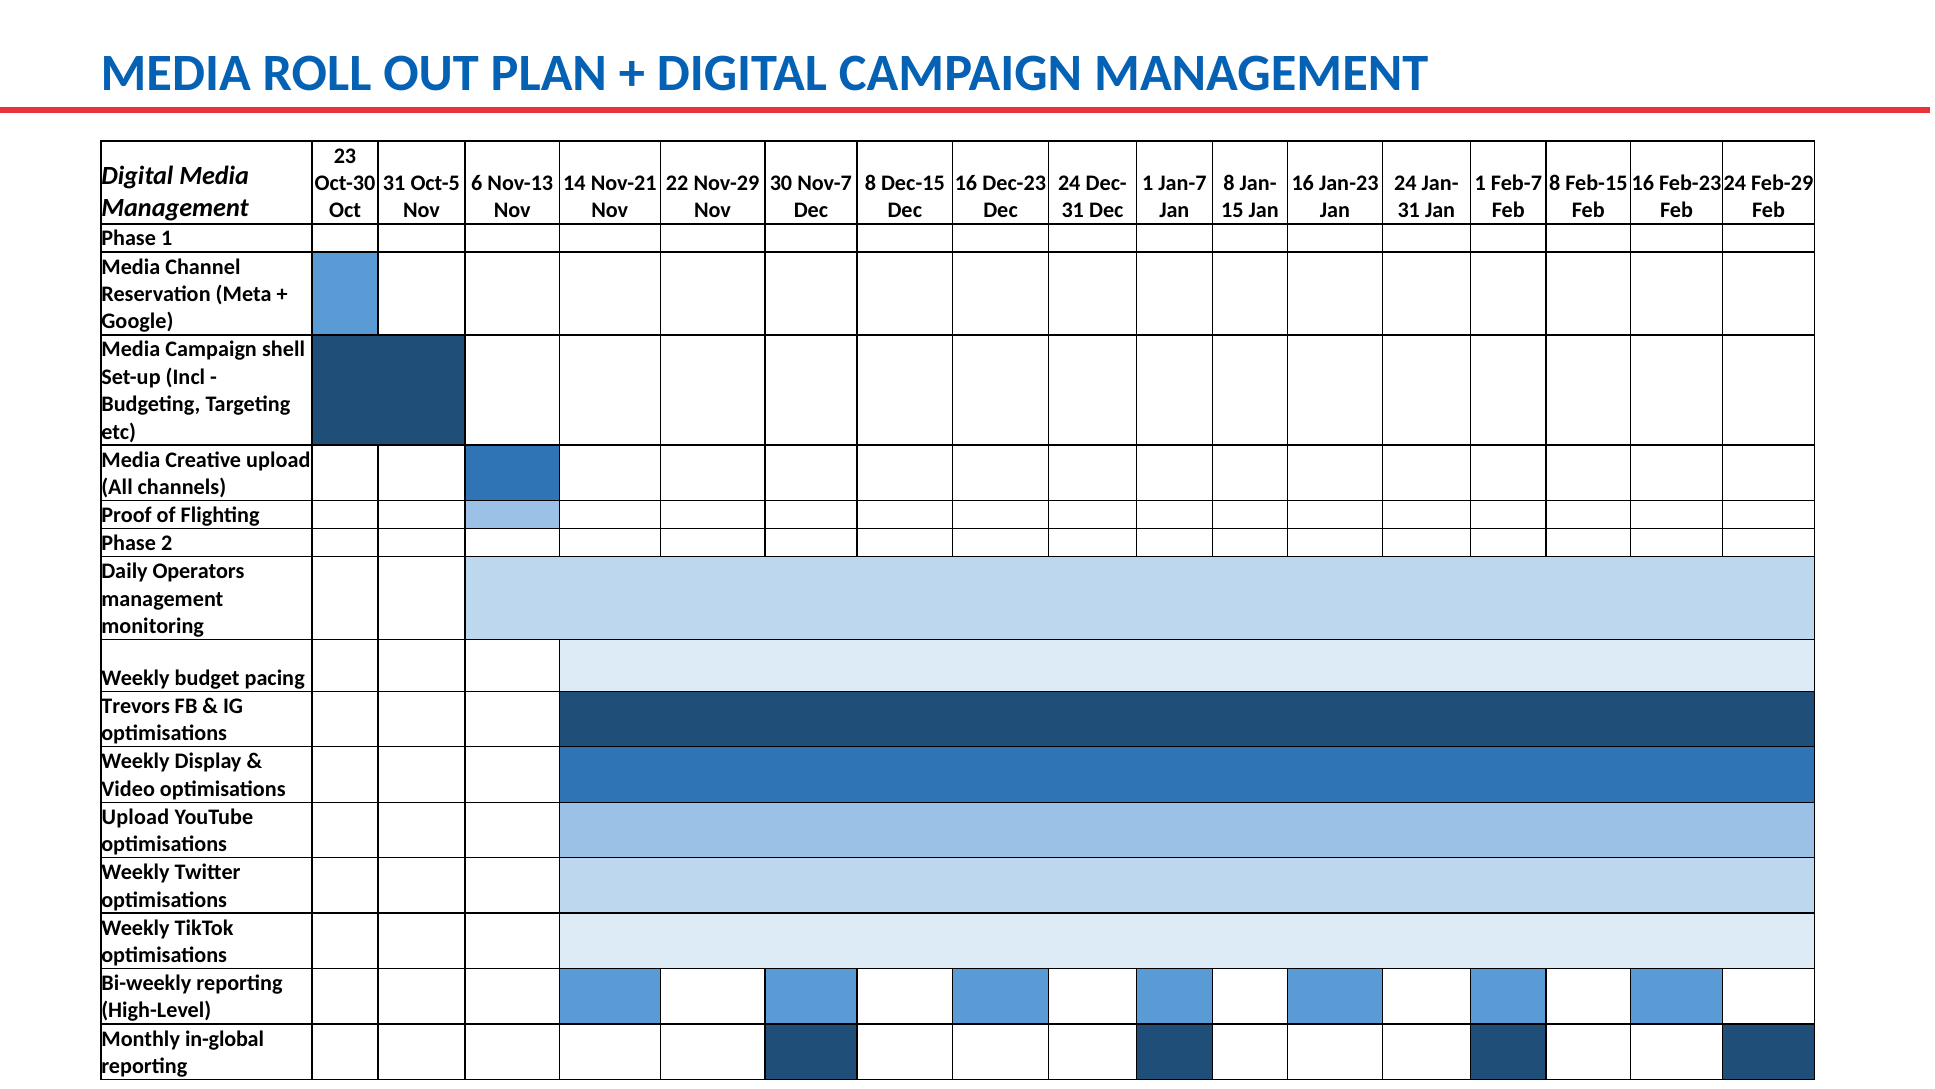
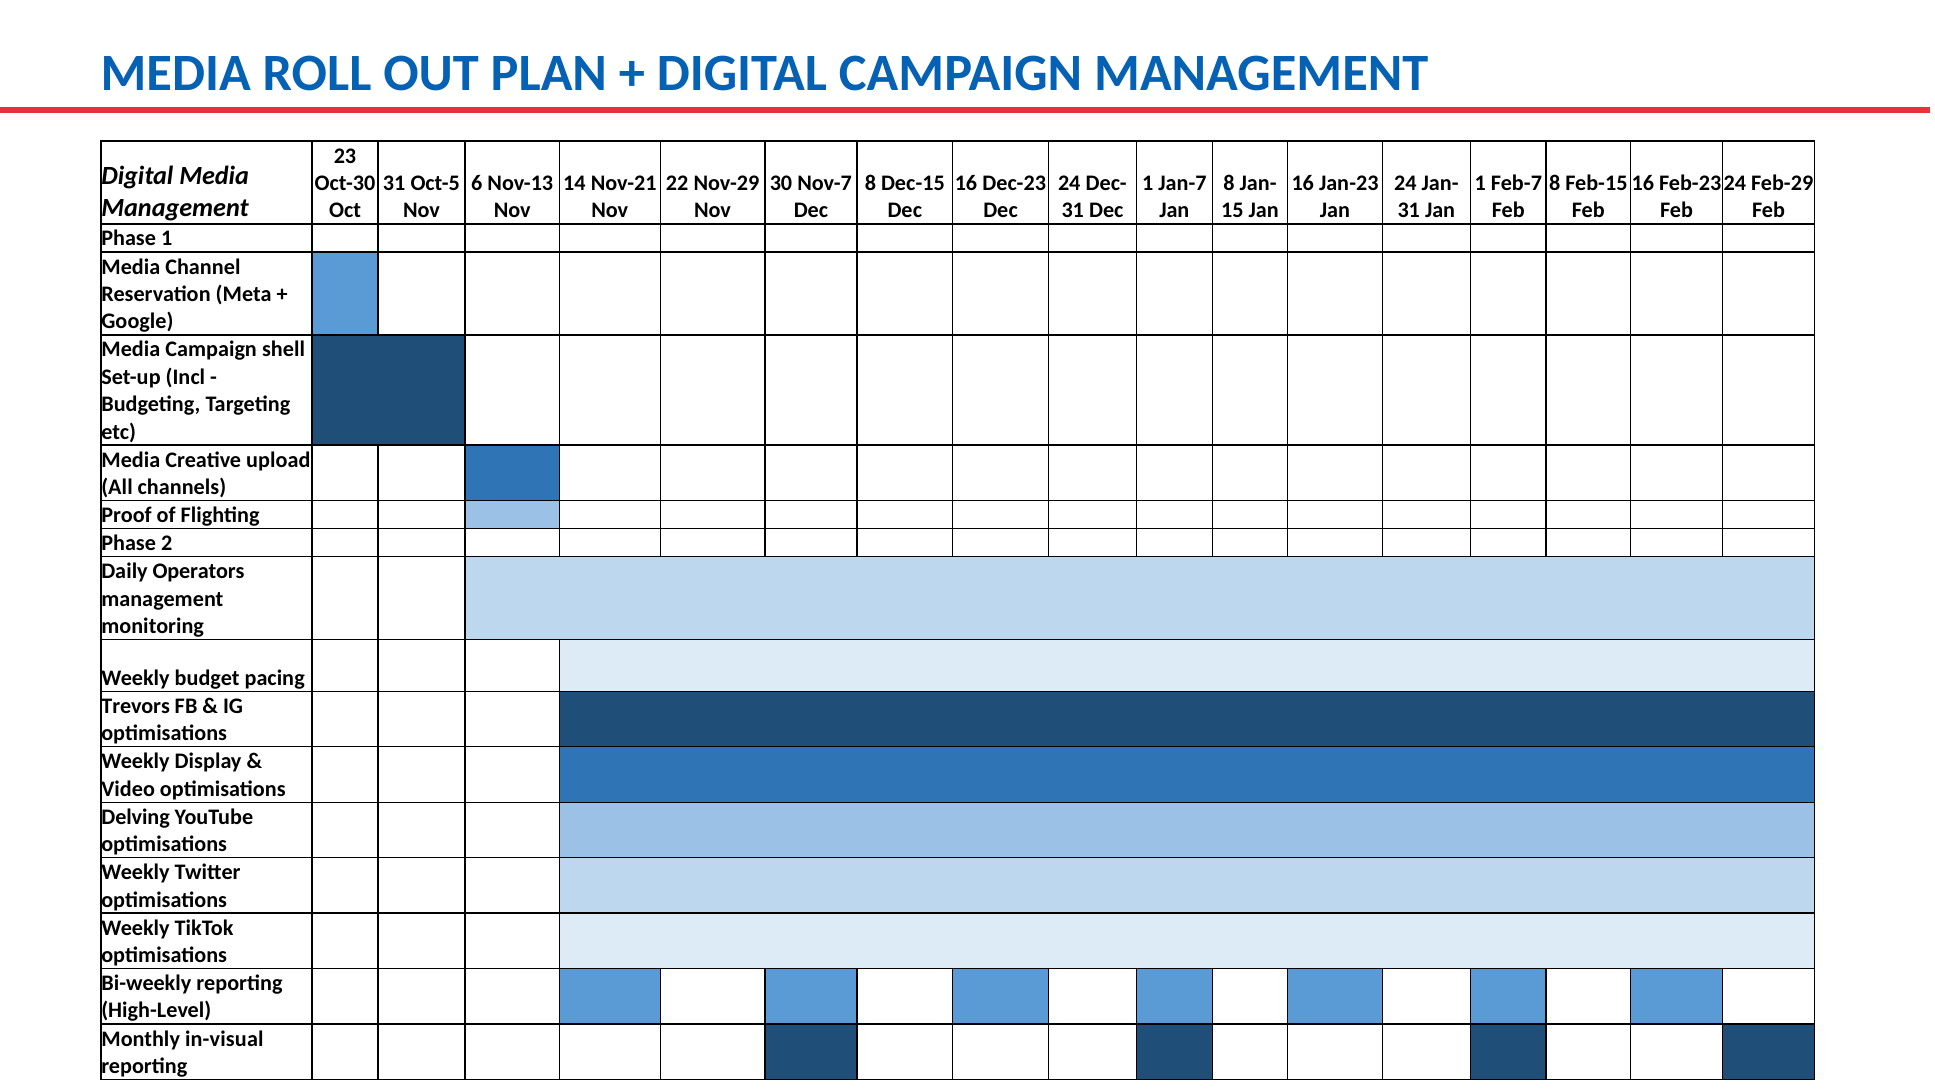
Upload at (135, 816): Upload -> Delving
in-global: in-global -> in-visual
